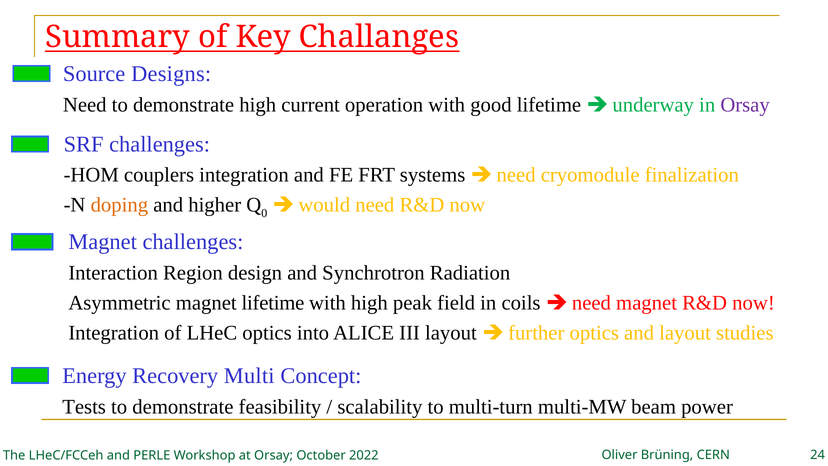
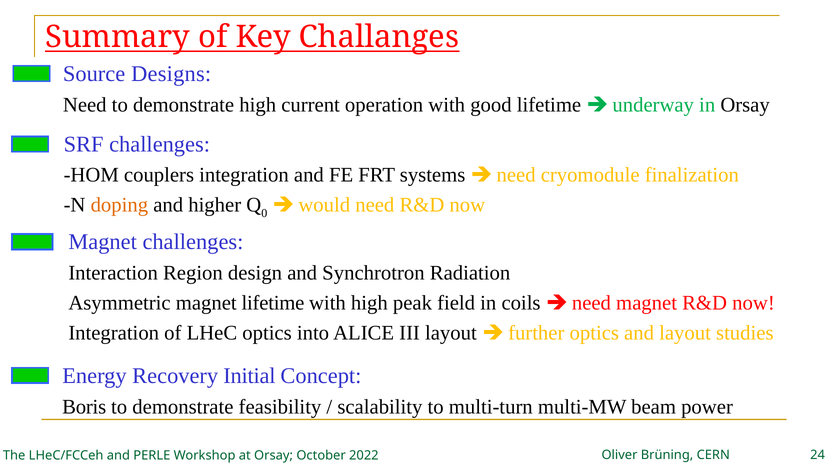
Orsay at (745, 105) colour: purple -> black
Multi: Multi -> Initial
Tests: Tests -> Boris
